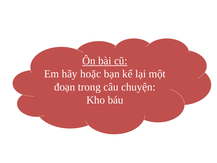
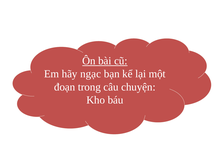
hoặc: hoặc -> ngạc
